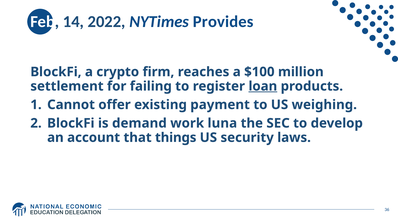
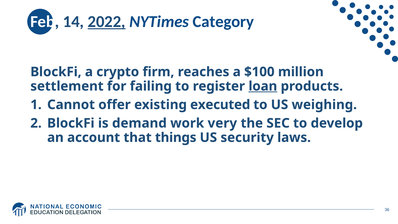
2022 underline: none -> present
Provides: Provides -> Category
payment: payment -> executed
luna: luna -> very
